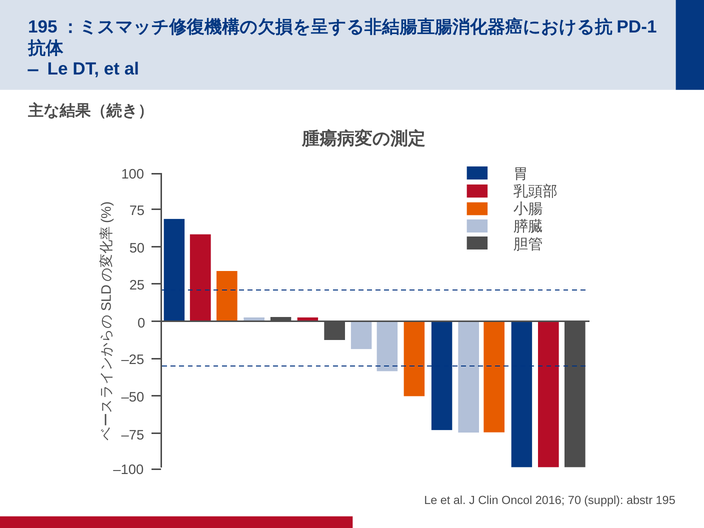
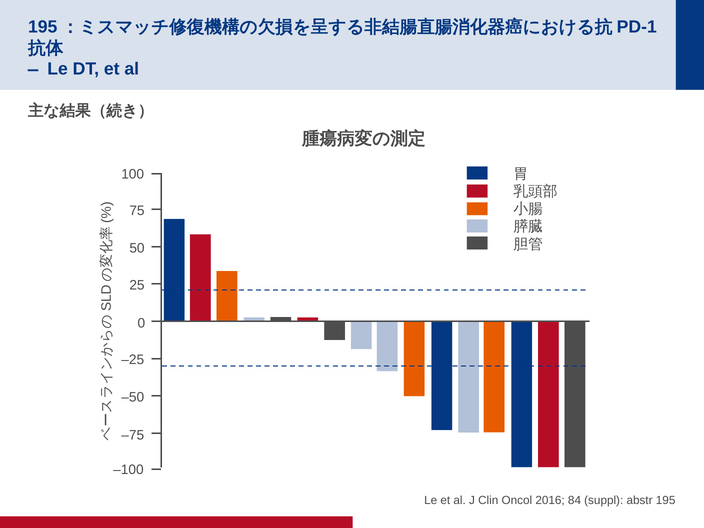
70: 70 -> 84
